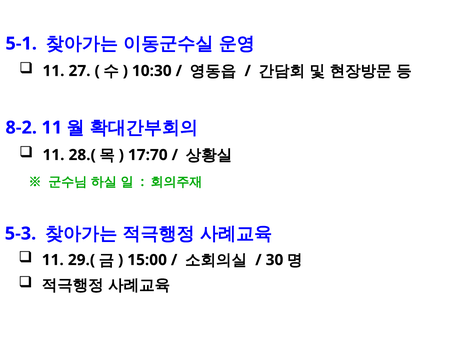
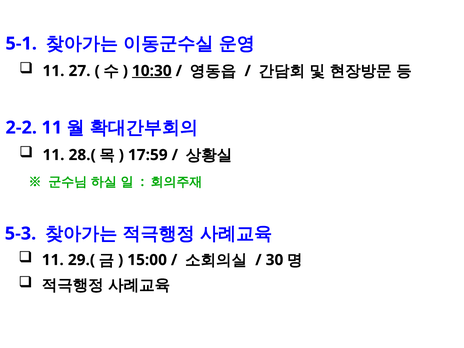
10:30 underline: none -> present
8-2: 8-2 -> 2-2
17:70: 17:70 -> 17:59
